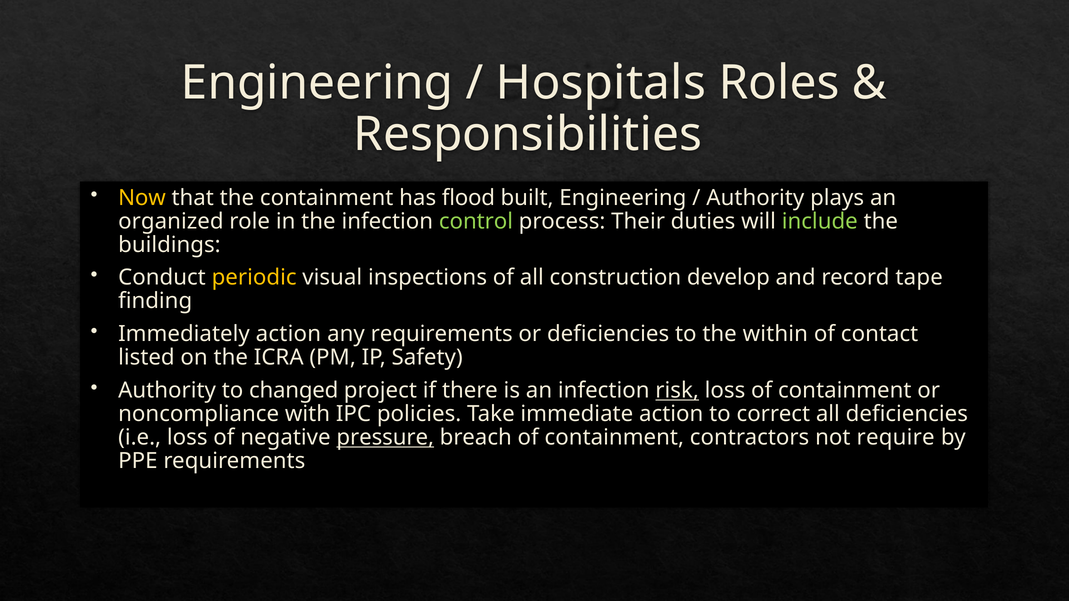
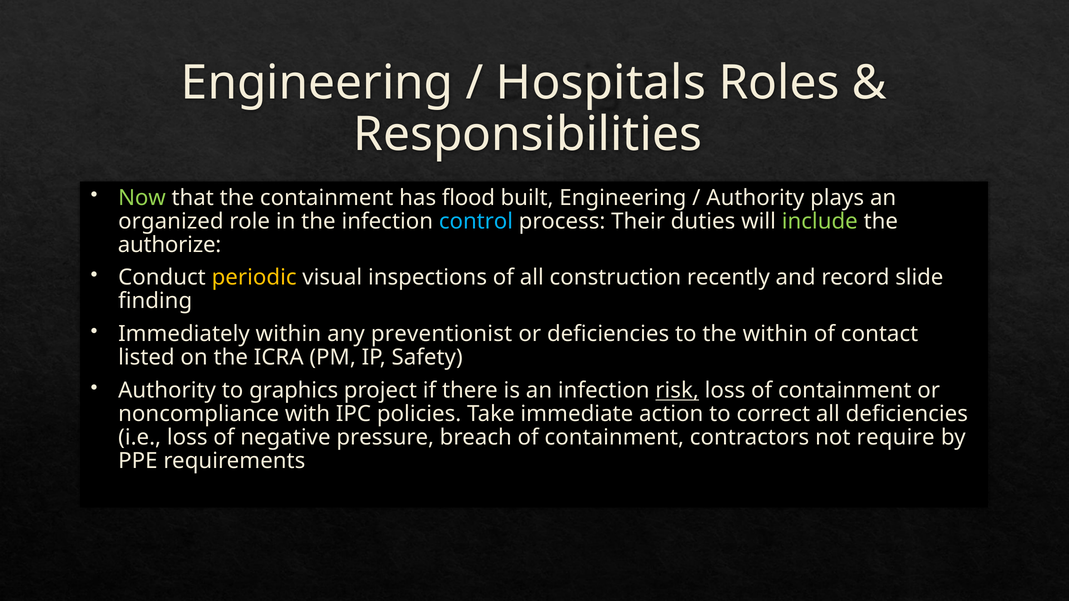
Now colour: yellow -> light green
control colour: light green -> light blue
buildings: buildings -> authorize
develop: develop -> recently
tape: tape -> slide
Immediately action: action -> within
any requirements: requirements -> preventionist
changed: changed -> graphics
pressure underline: present -> none
